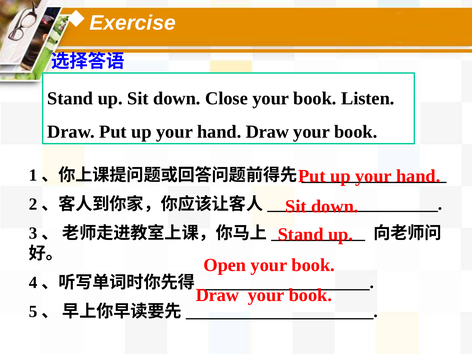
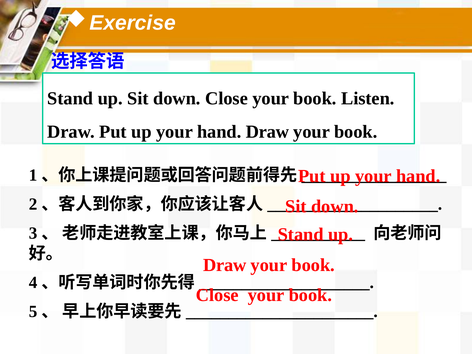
Open at (225, 265): Open -> Draw
Draw at (217, 295): Draw -> Close
